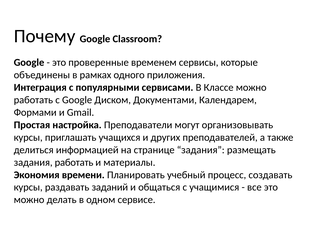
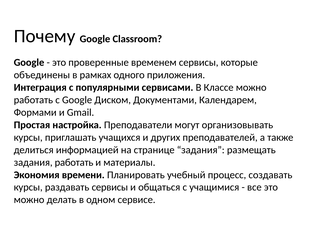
раздавать заданий: заданий -> сервисы
